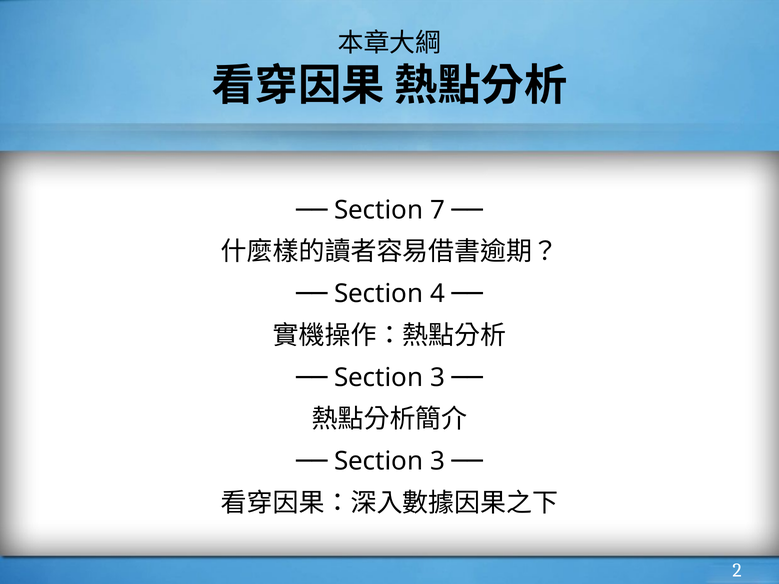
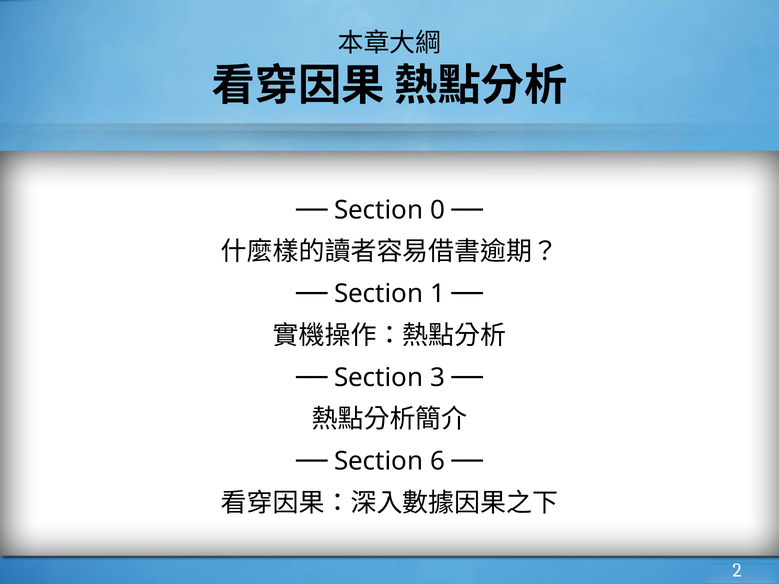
7: 7 -> 0
4: 4 -> 1
3 at (437, 461): 3 -> 6
